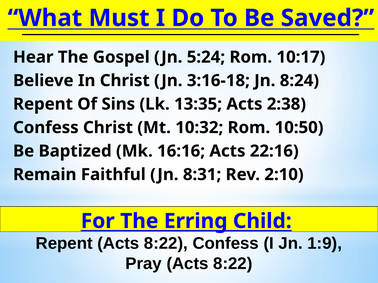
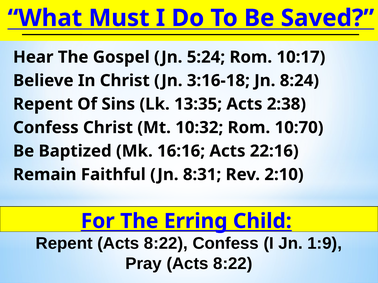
10:50: 10:50 -> 10:70
